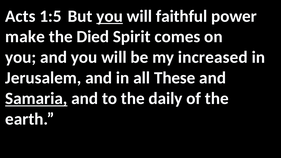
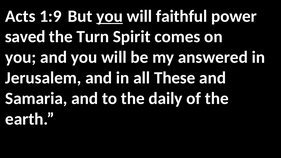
1:5: 1:5 -> 1:9
make: make -> saved
Died: Died -> Turn
increased: increased -> answered
Samaria underline: present -> none
